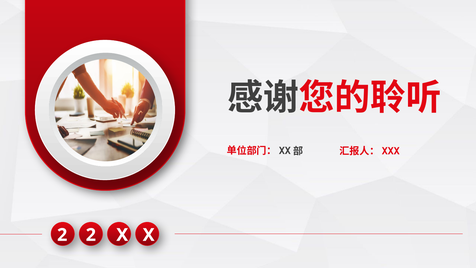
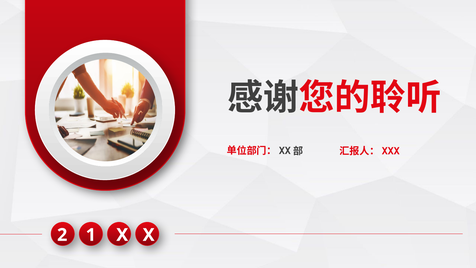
2 2: 2 -> 1
